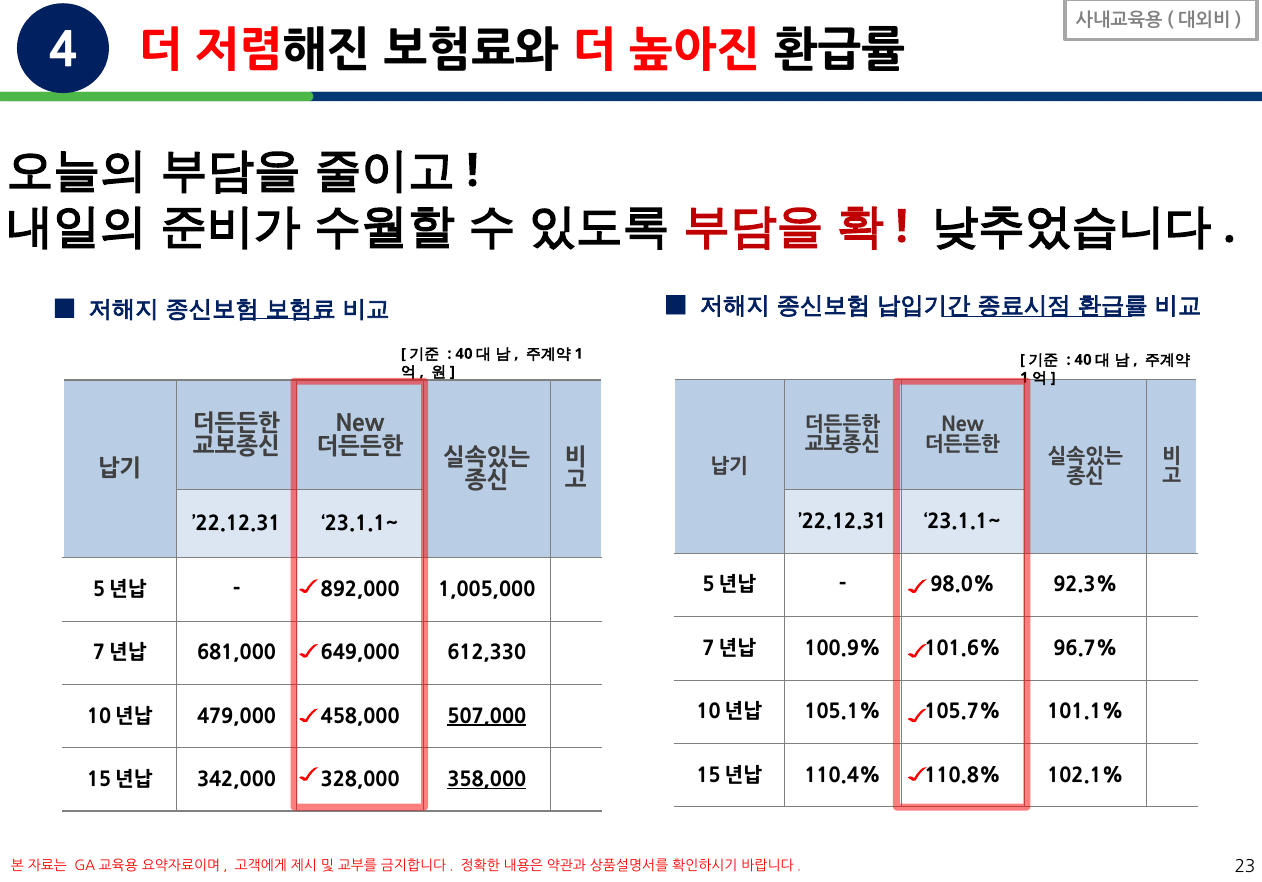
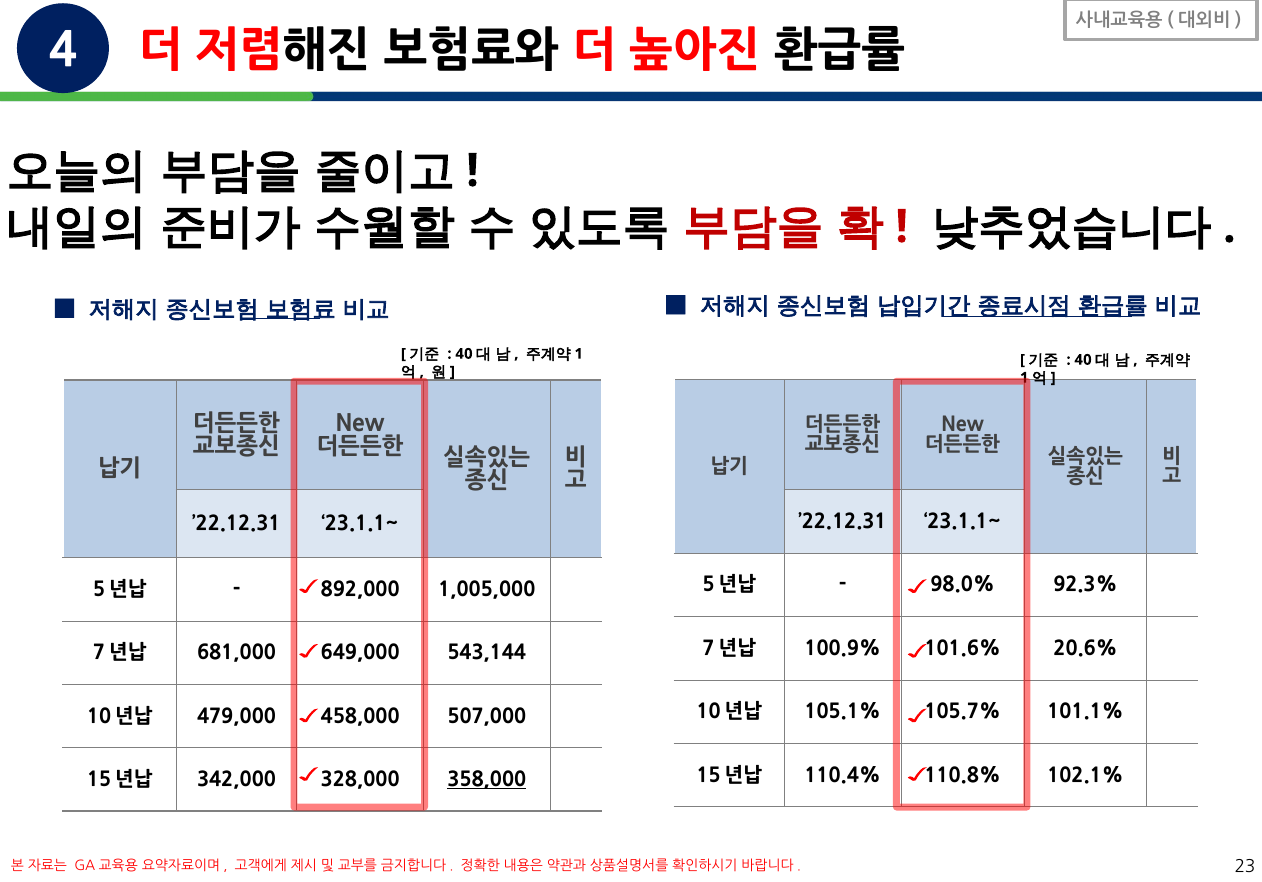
96.7%: 96.7% -> 20.6%
612,330: 612,330 -> 543,144
507,000 underline: present -> none
